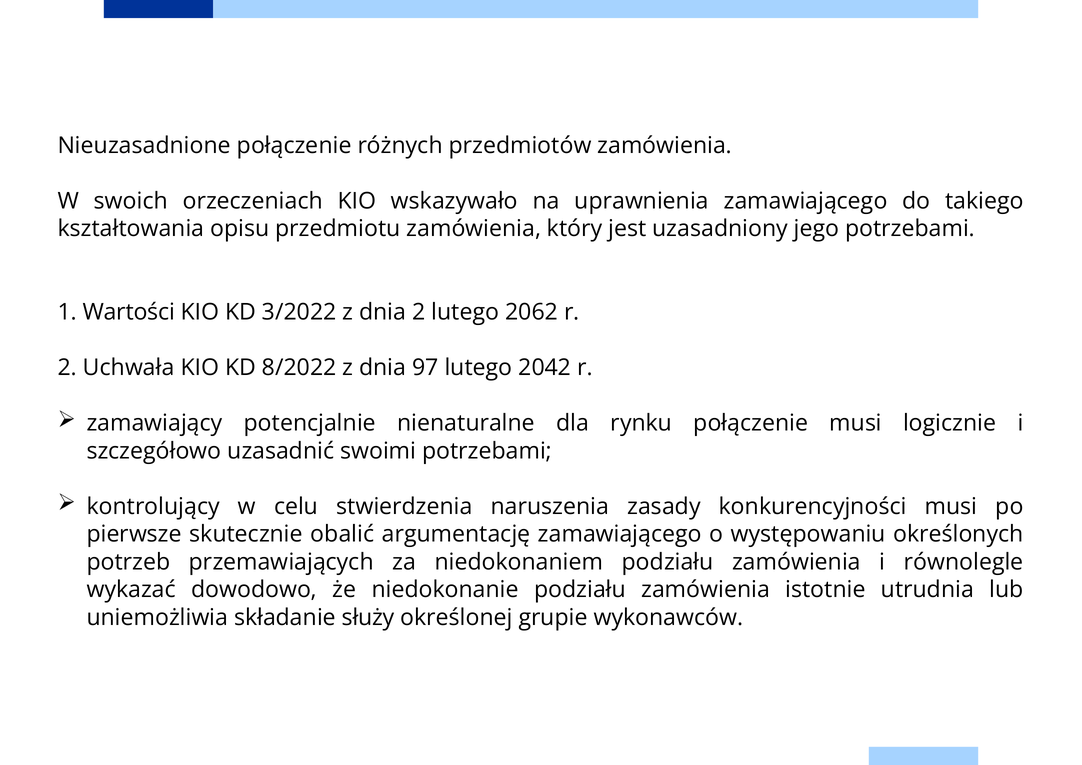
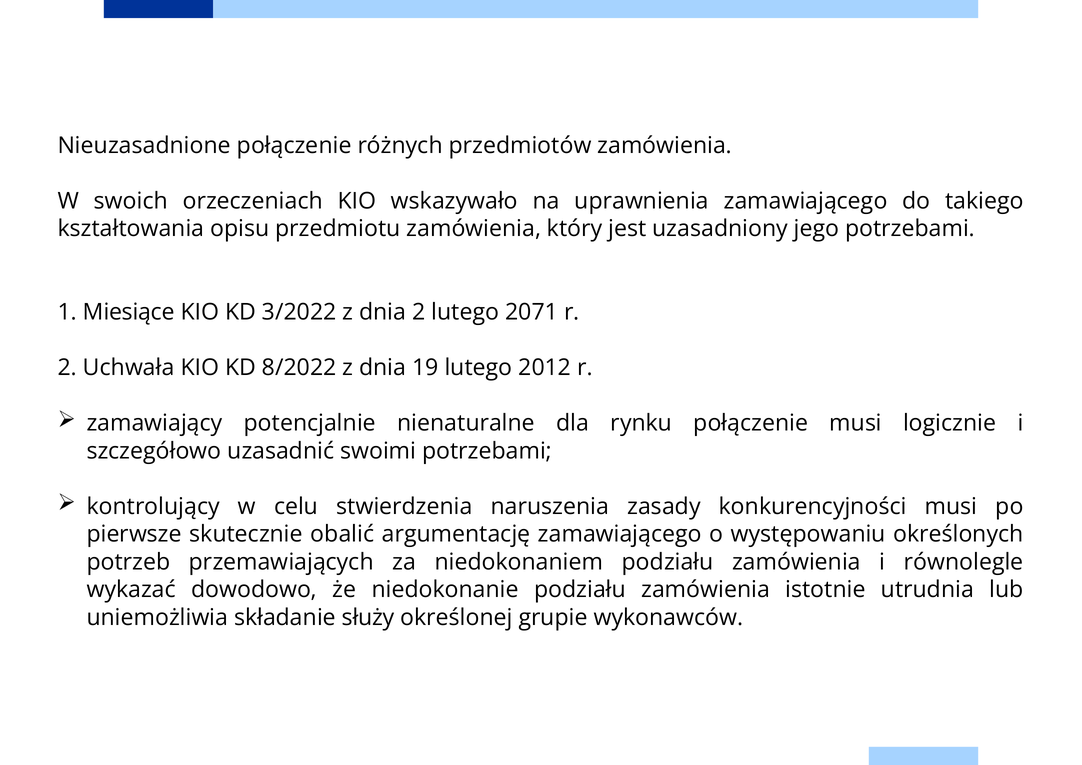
Wartości: Wartości -> Miesiące
2062: 2062 -> 2071
97: 97 -> 19
2042: 2042 -> 2012
